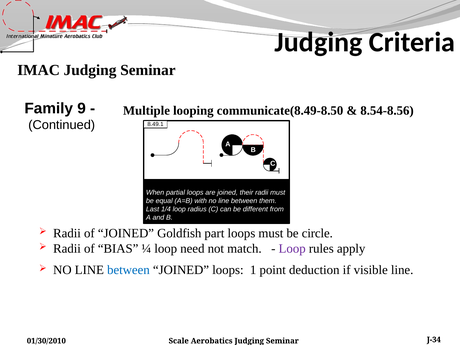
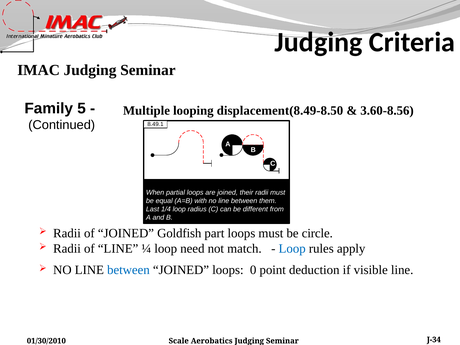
9: 9 -> 5
communicate(8.49-8.50: communicate(8.49-8.50 -> displacement(8.49-8.50
8.54-8.56: 8.54-8.56 -> 3.60-8.56
of BIAS: BIAS -> LINE
Loop at (292, 249) colour: purple -> blue
1: 1 -> 0
